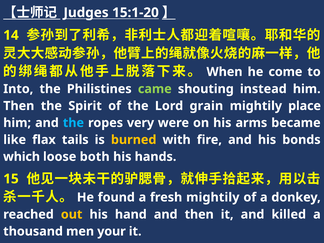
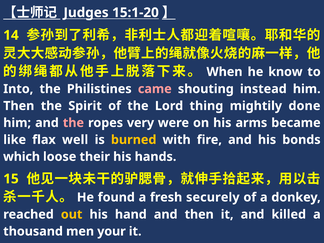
come: come -> know
came colour: light green -> pink
grain: grain -> thing
place: place -> done
the at (73, 123) colour: light blue -> pink
tails: tails -> well
both: both -> their
fresh mightily: mightily -> securely
